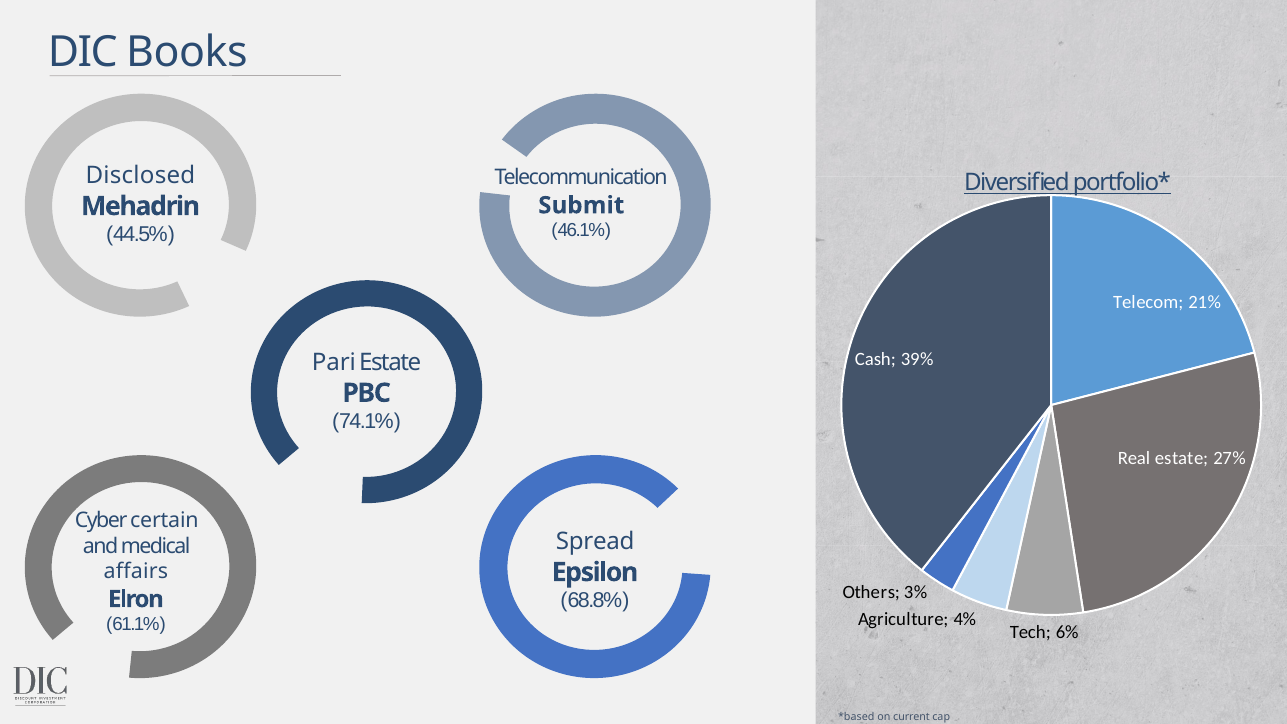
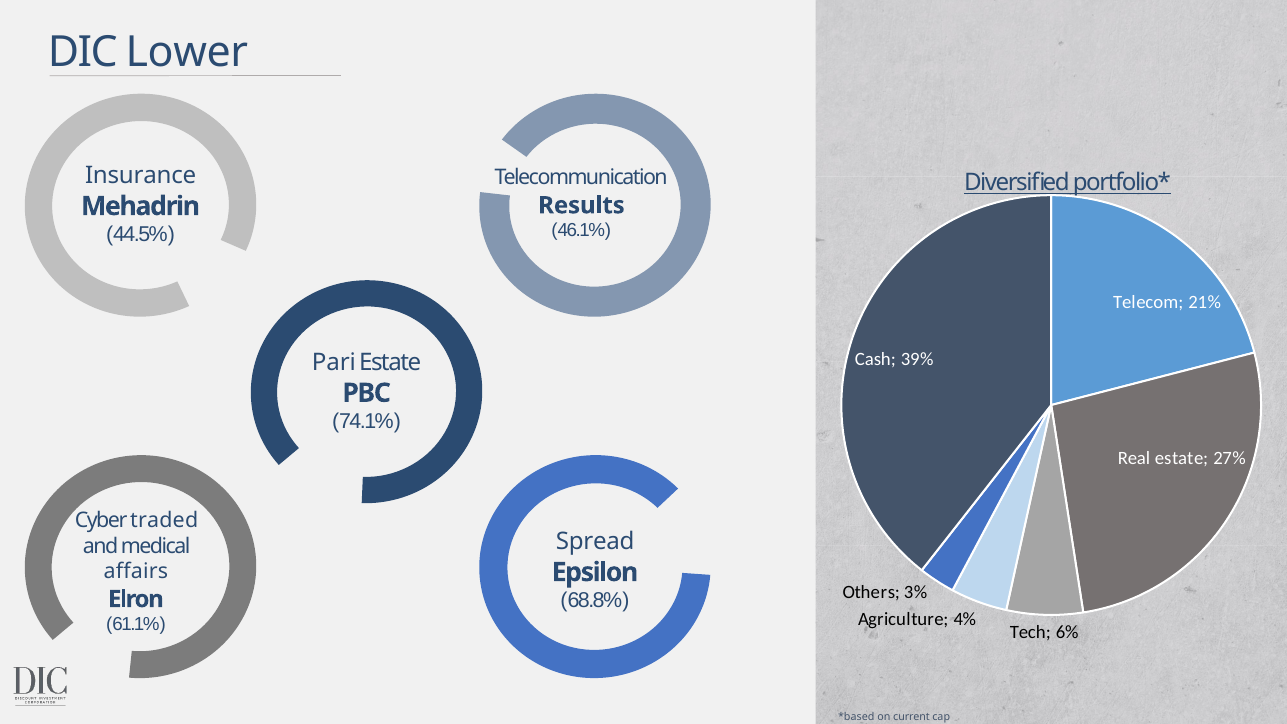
Books: Books -> Lower
Disclosed: Disclosed -> Insurance
Submit: Submit -> Results
certain: certain -> traded
